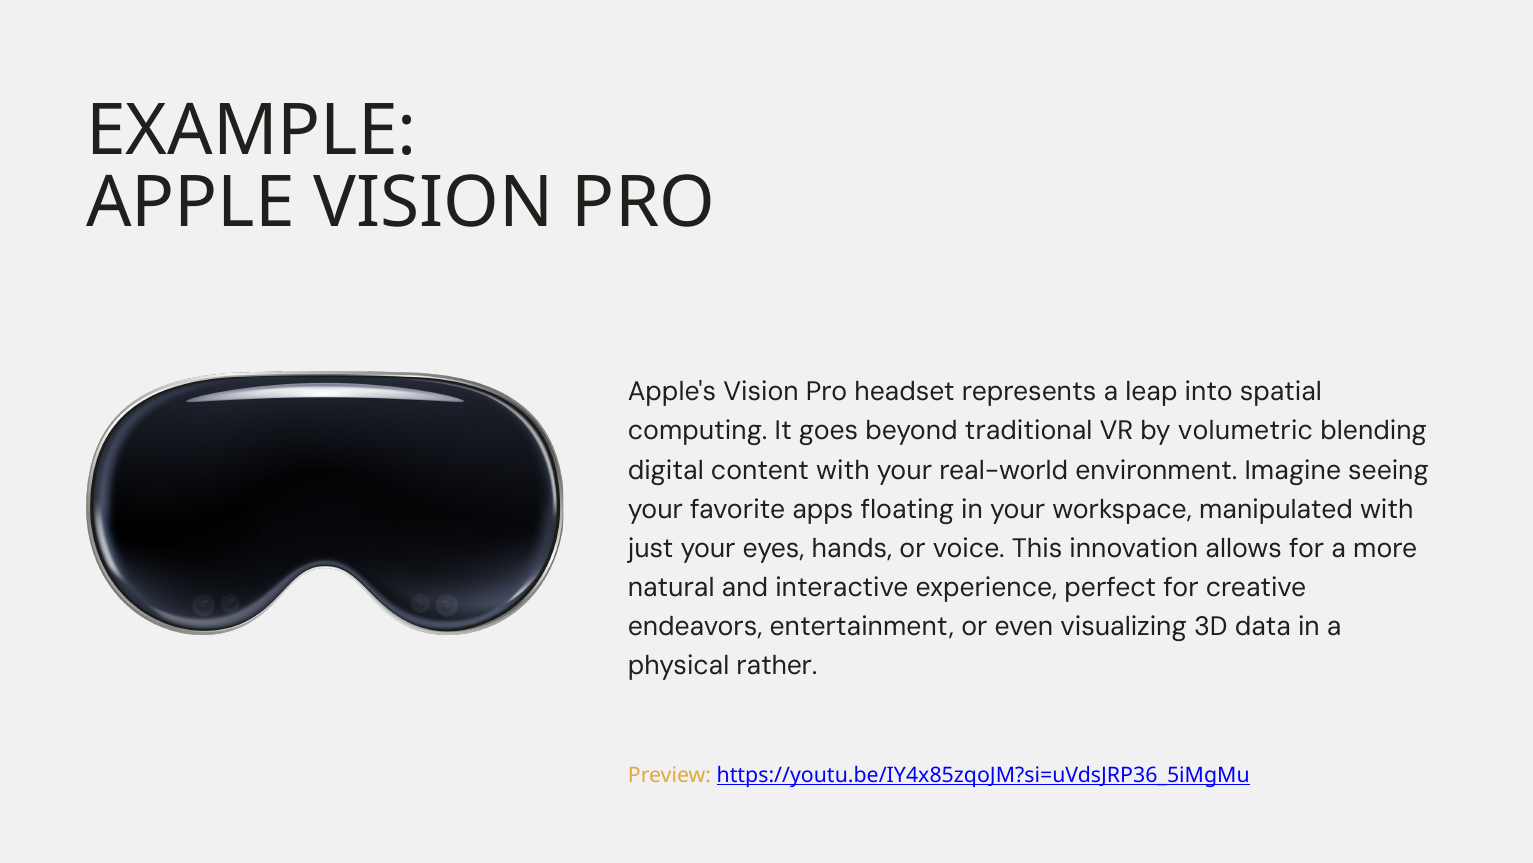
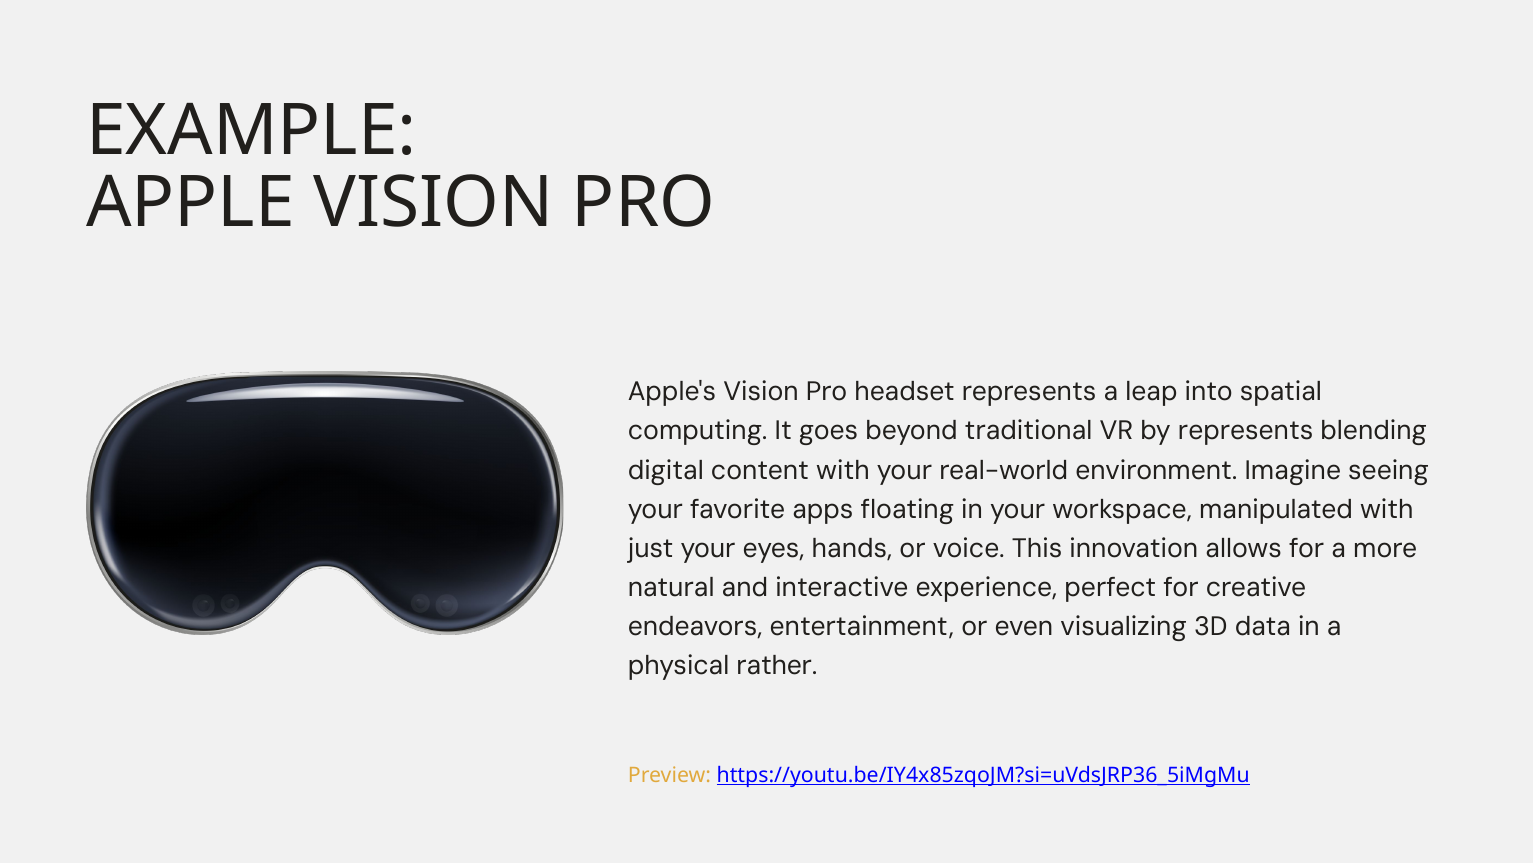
by volumetric: volumetric -> represents
